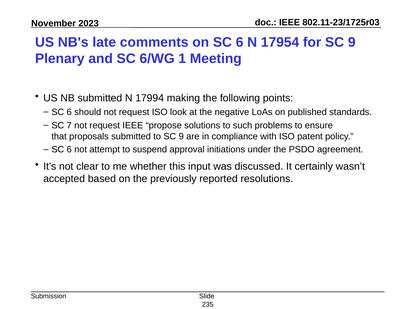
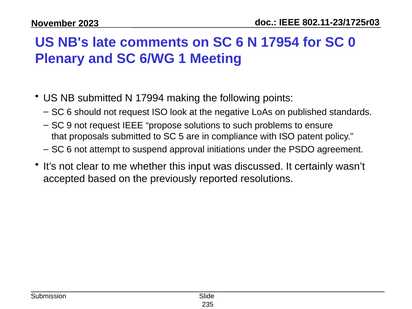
for SC 9: 9 -> 0
7: 7 -> 9
to SC 9: 9 -> 5
